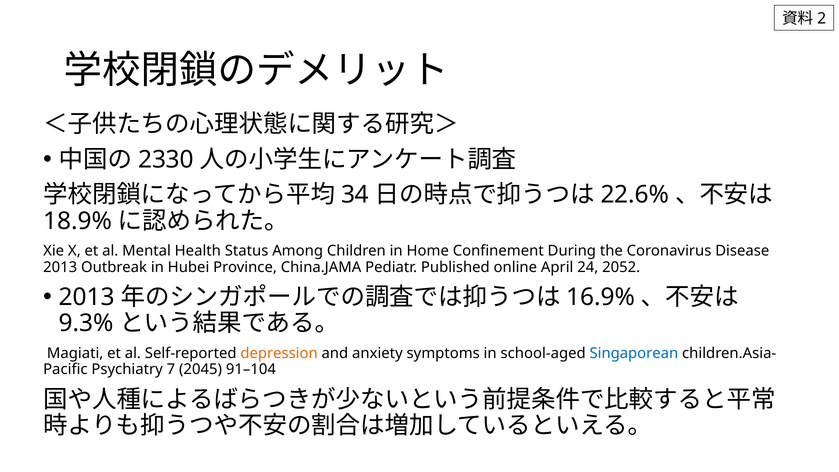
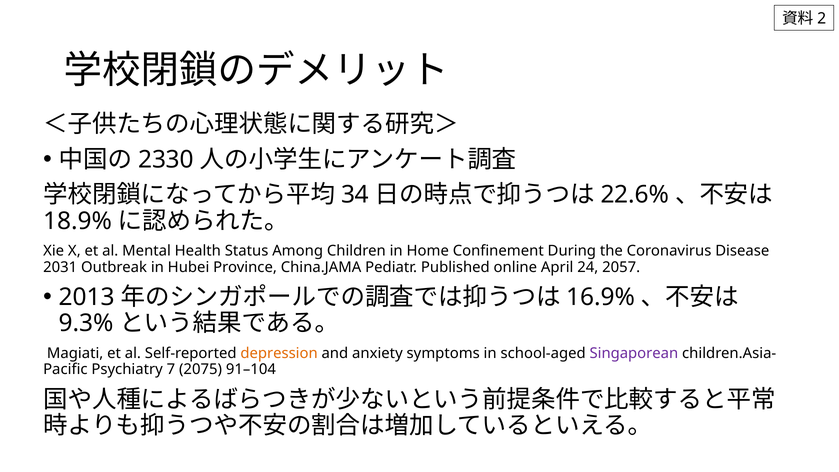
2013 at (60, 267): 2013 -> 2031
2052: 2052 -> 2057
Singaporean colour: blue -> purple
2045: 2045 -> 2075
